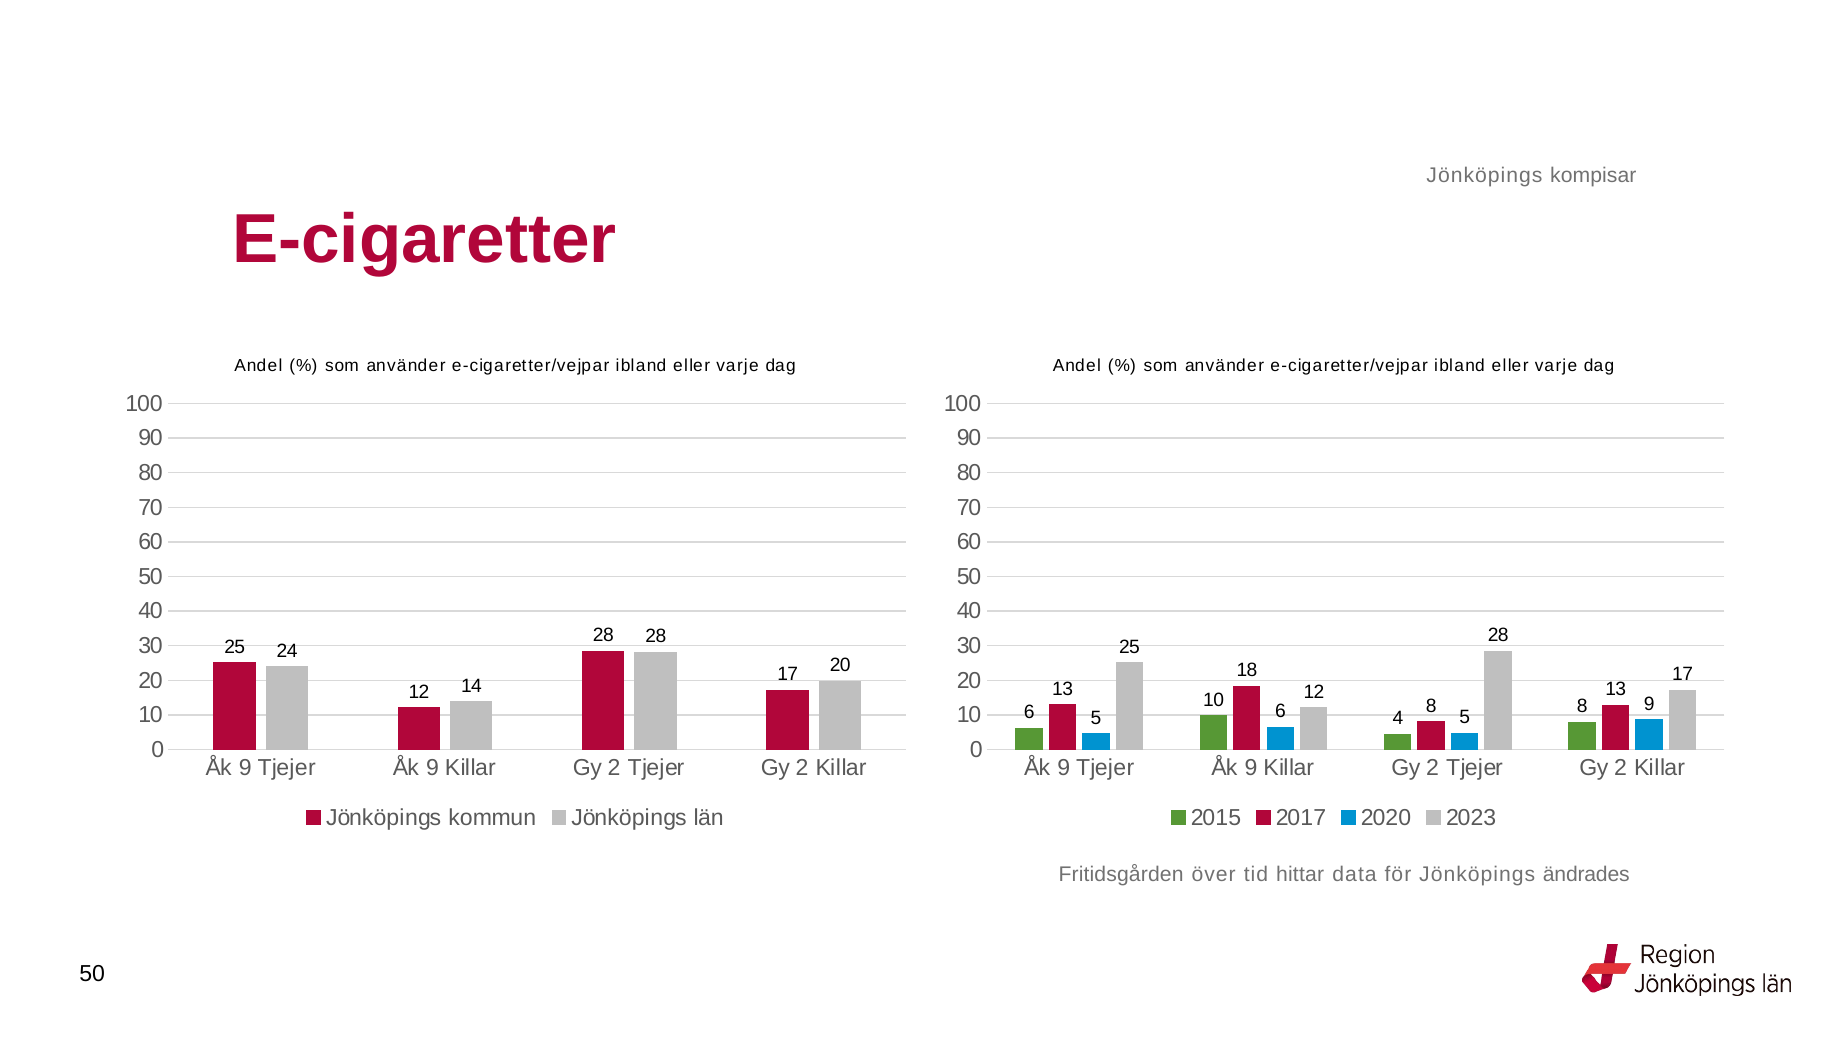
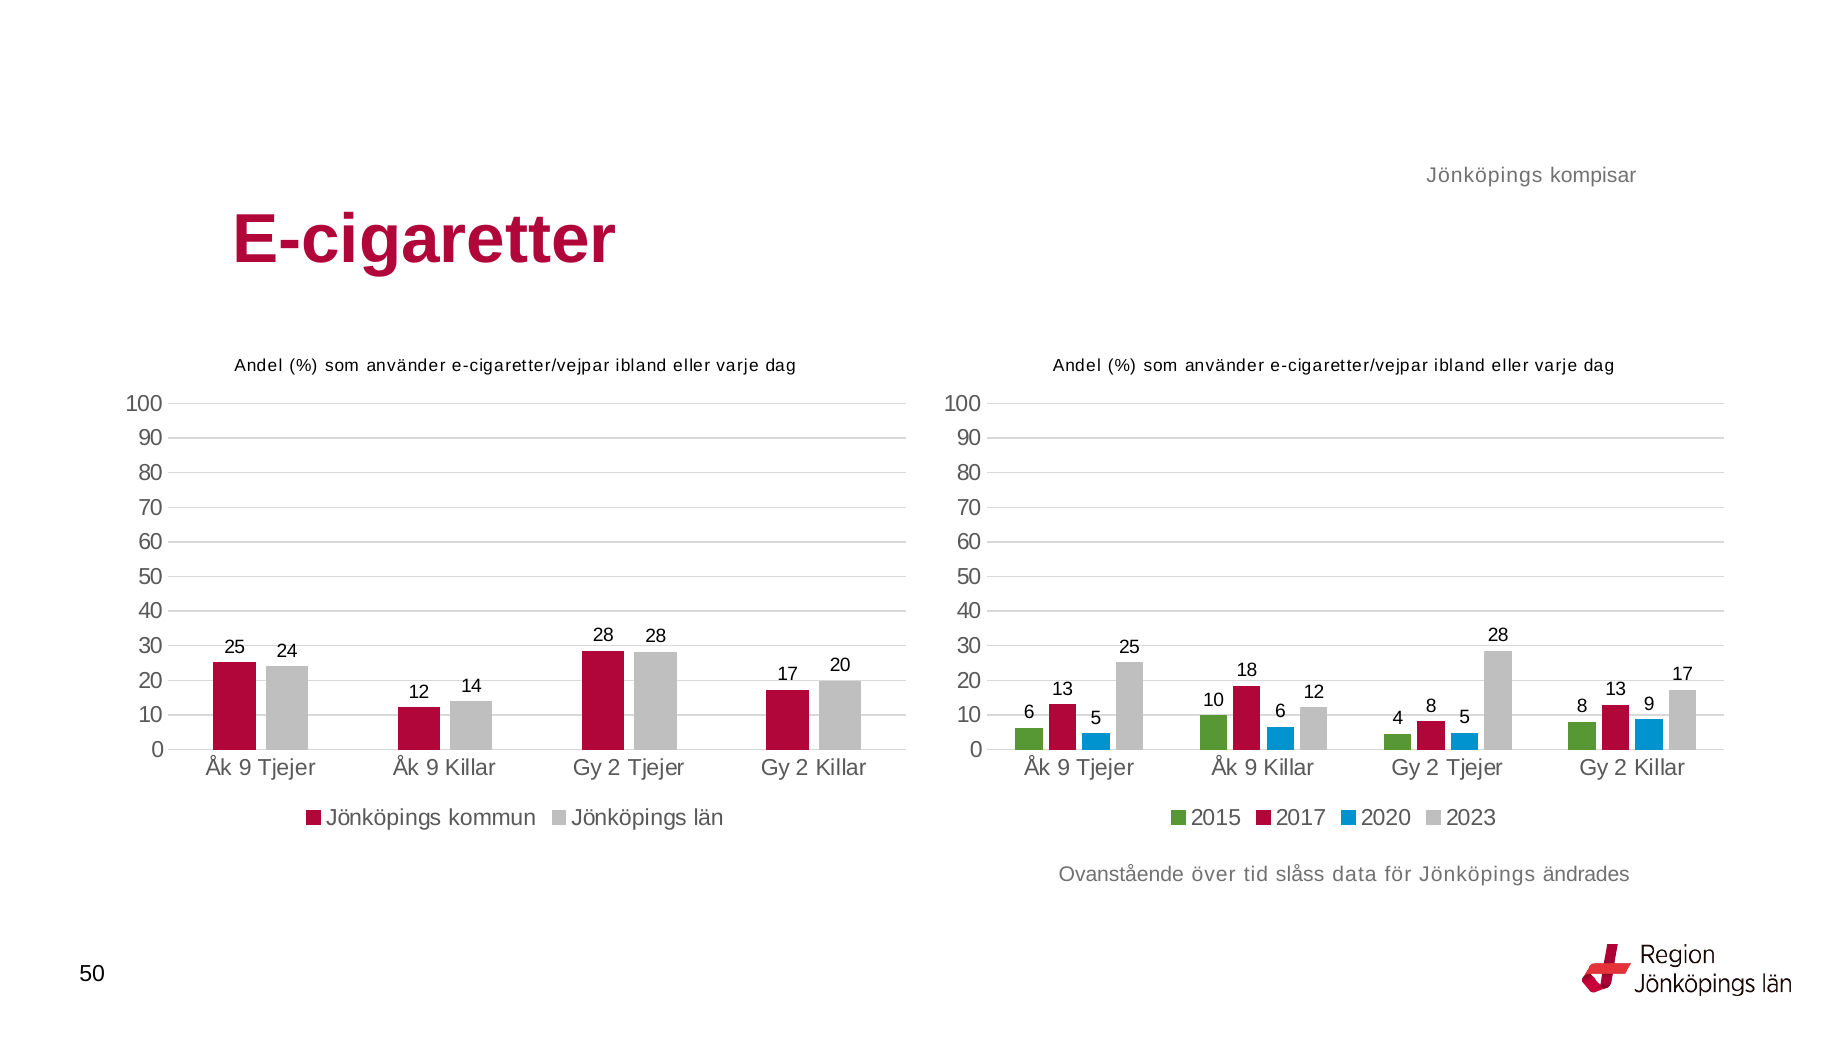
Fritidsgården: Fritidsgården -> Ovanstående
hittar: hittar -> slåss
